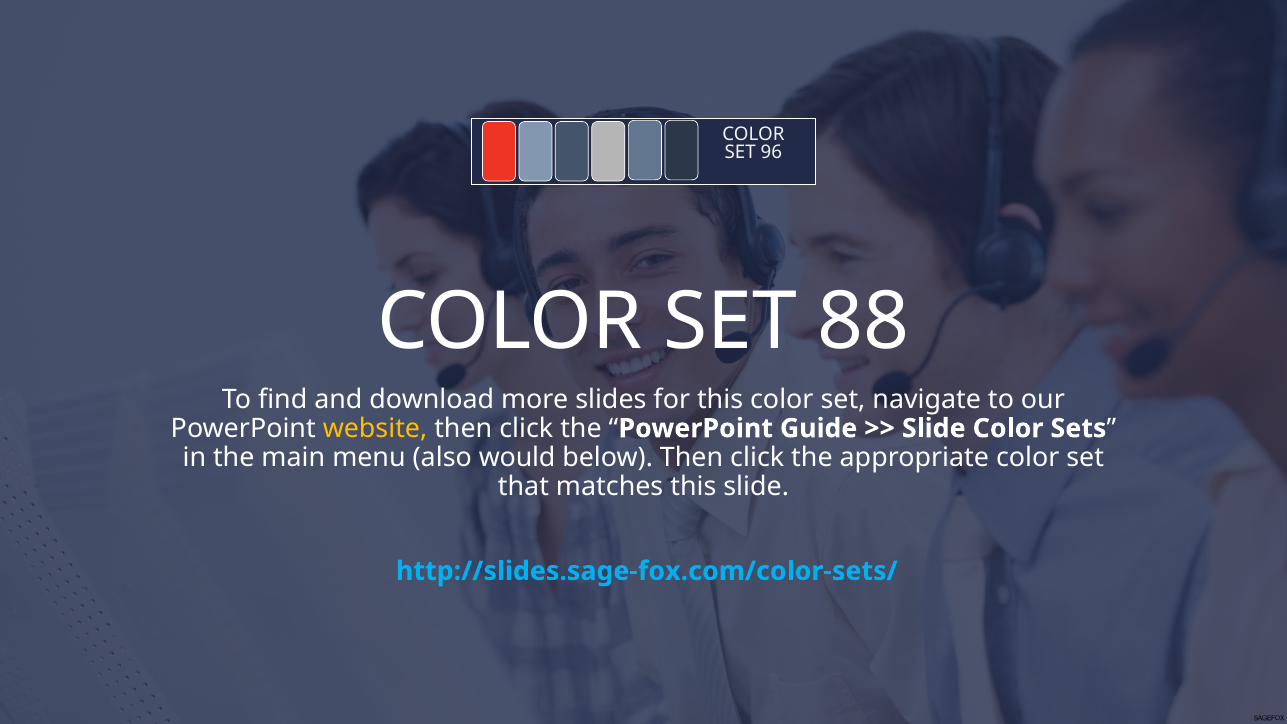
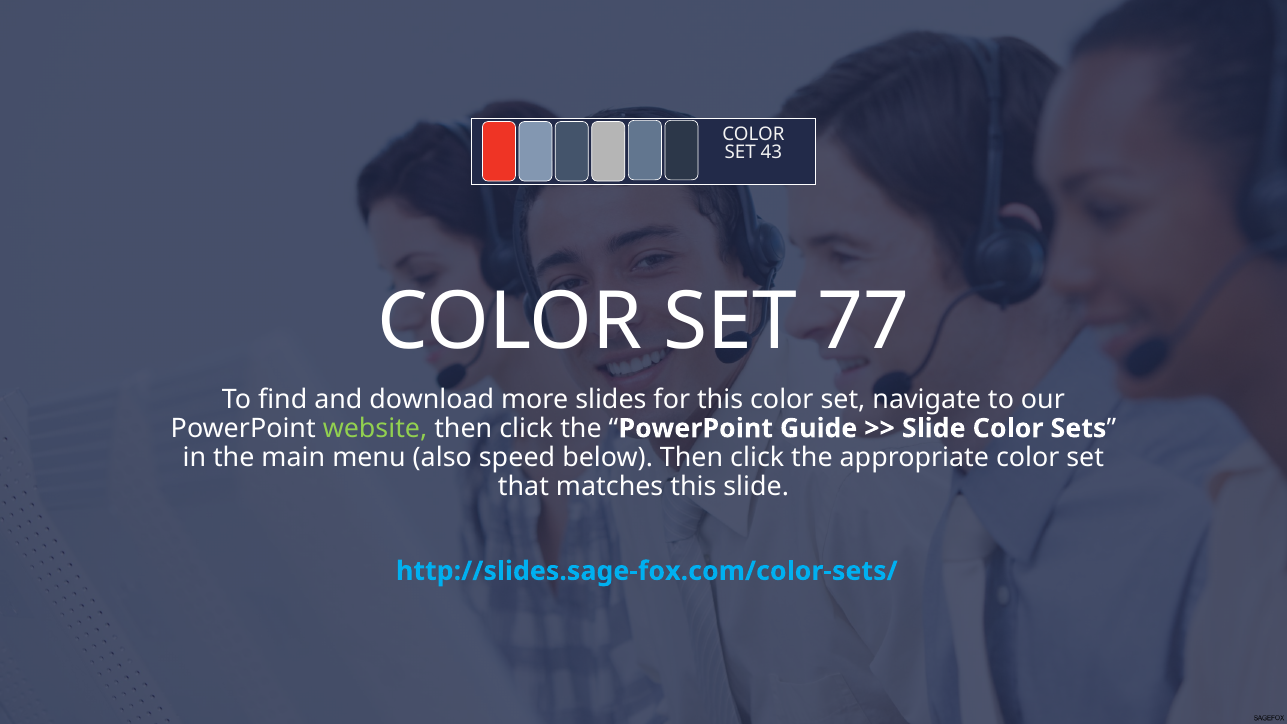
96: 96 -> 43
88: 88 -> 77
website colour: yellow -> light green
would: would -> speed
